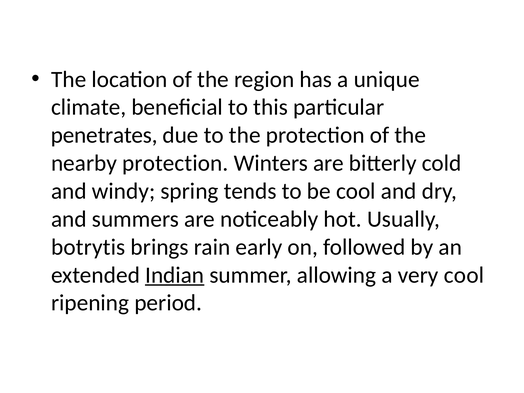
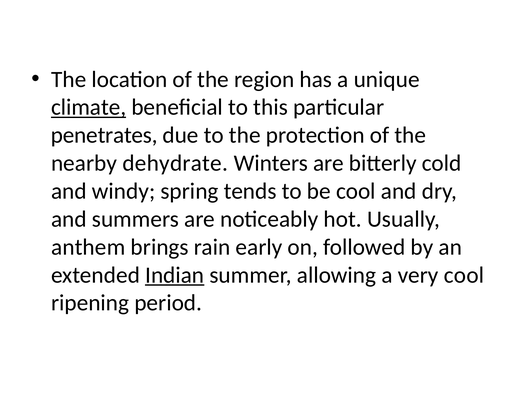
climate underline: none -> present
nearby protection: protection -> dehydrate
botrytis: botrytis -> anthem
